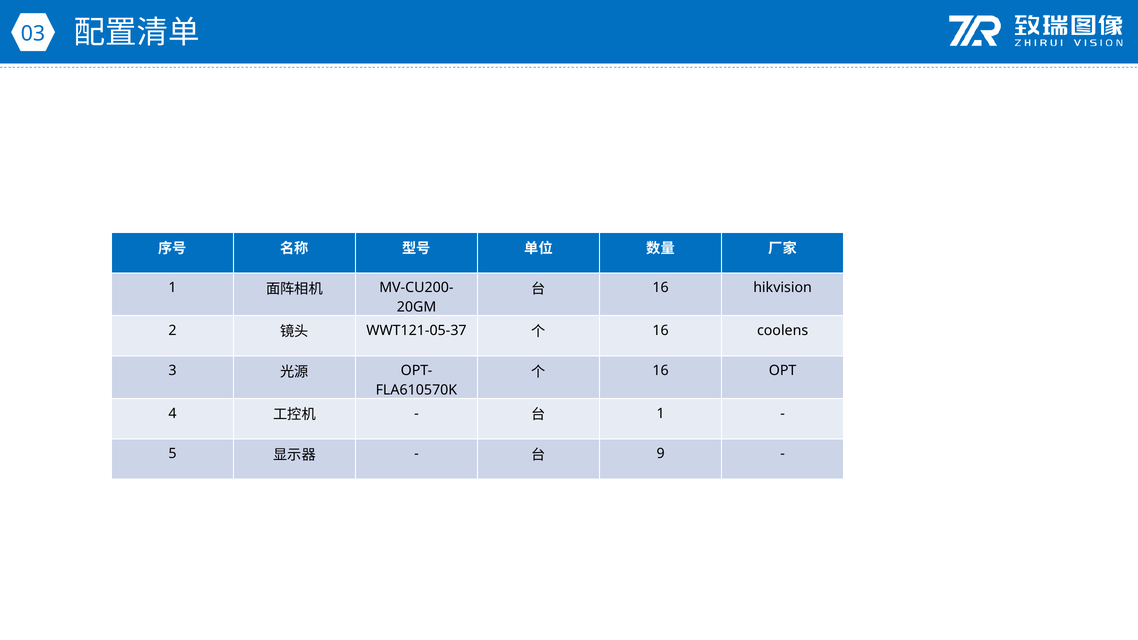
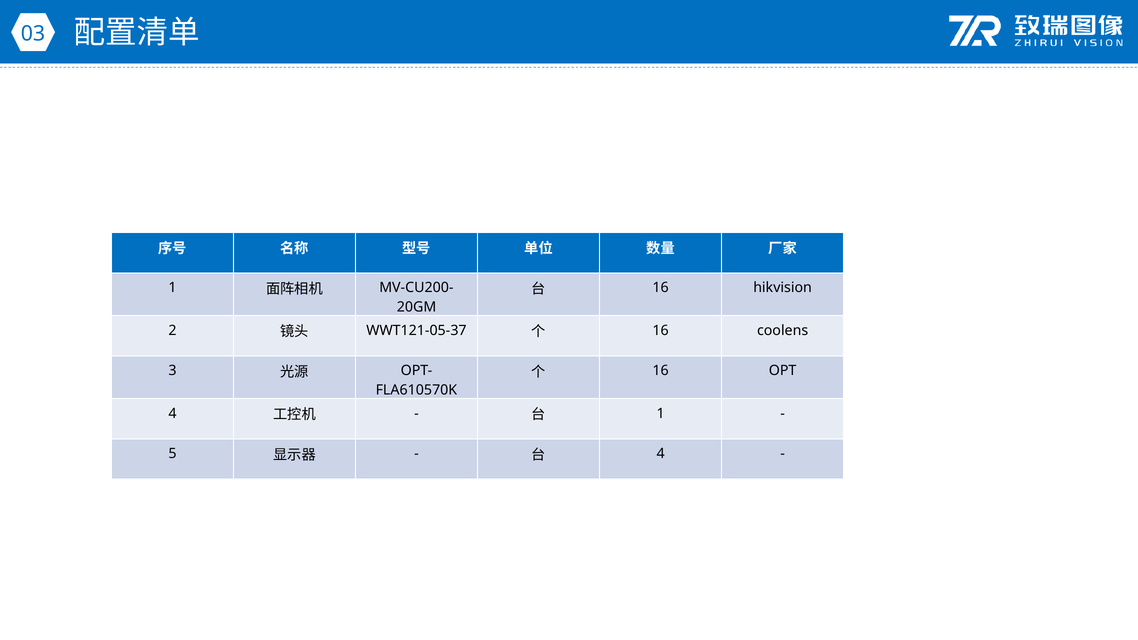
9 at (661, 454): 9 -> 4
